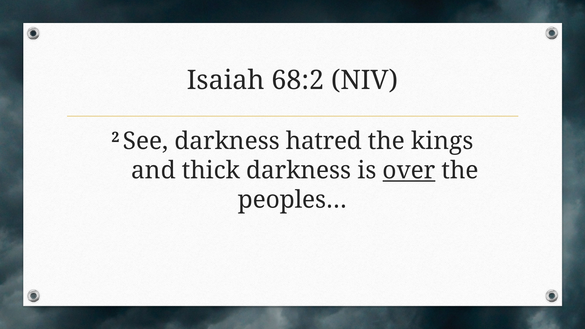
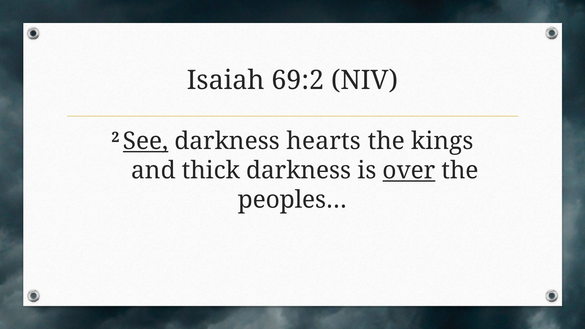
68:2: 68:2 -> 69:2
See underline: none -> present
hatred: hatred -> hearts
